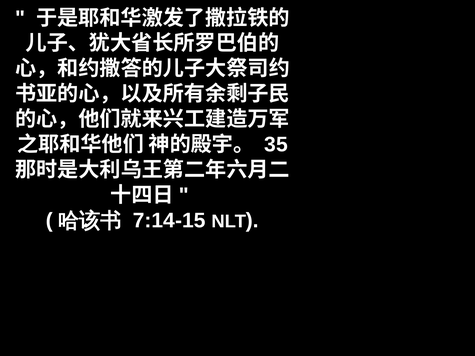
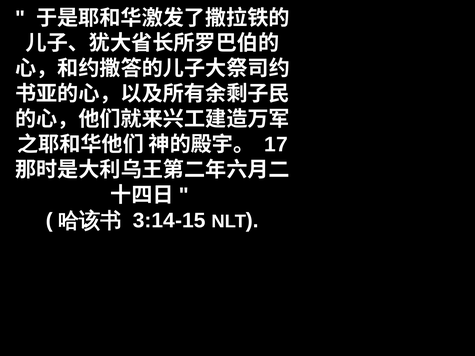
35: 35 -> 17
7:14-15: 7:14-15 -> 3:14-15
